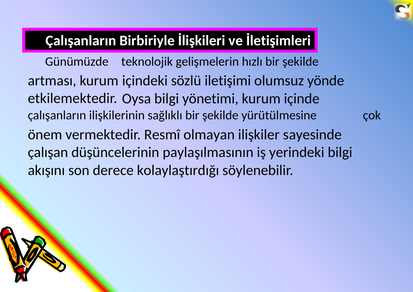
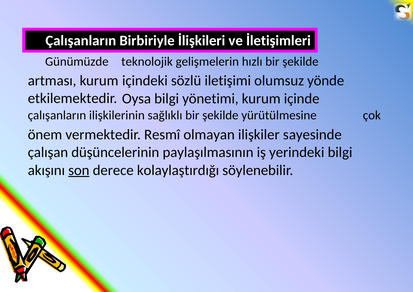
son underline: none -> present
